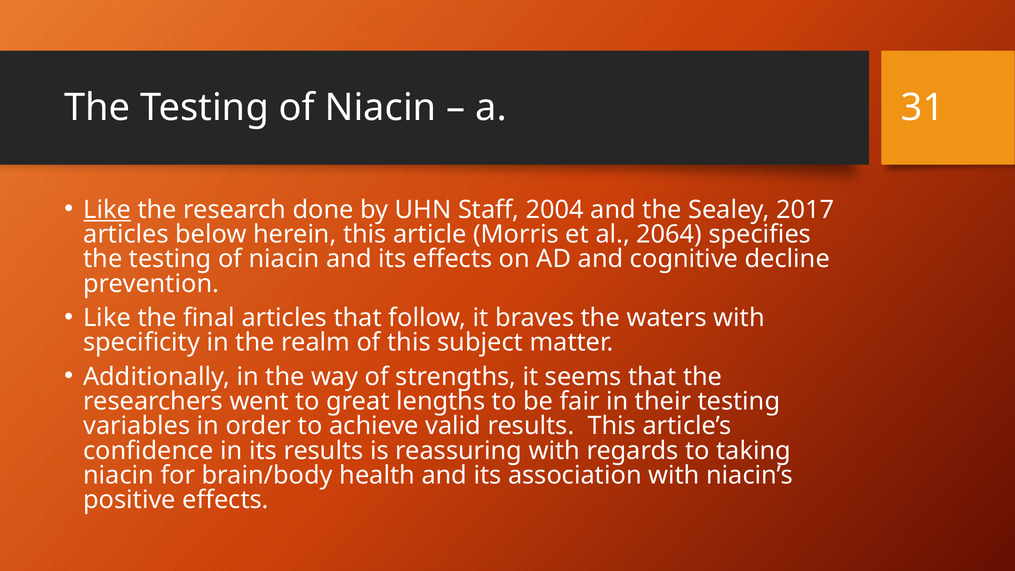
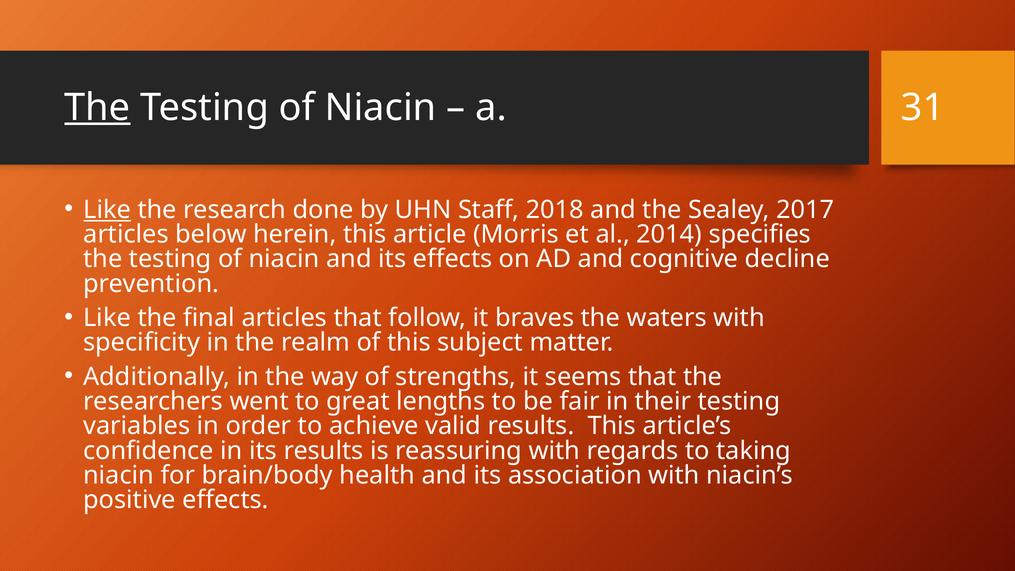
The at (97, 107) underline: none -> present
2004: 2004 -> 2018
2064: 2064 -> 2014
